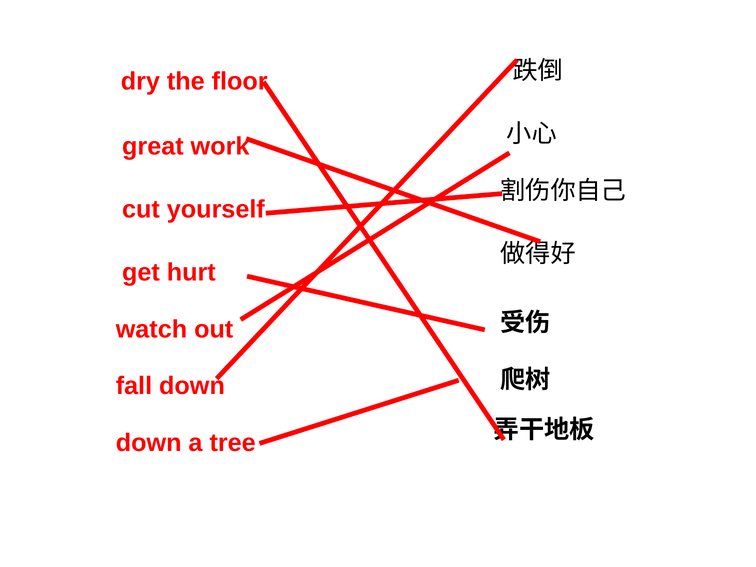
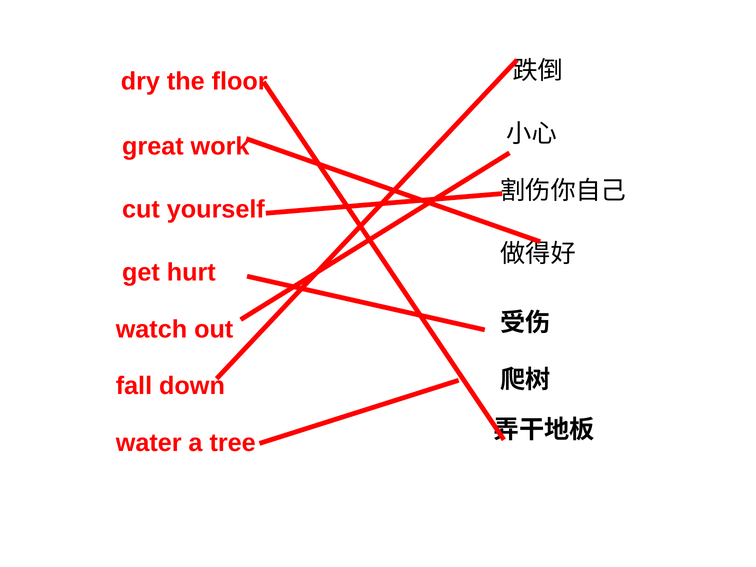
down at (149, 443): down -> water
